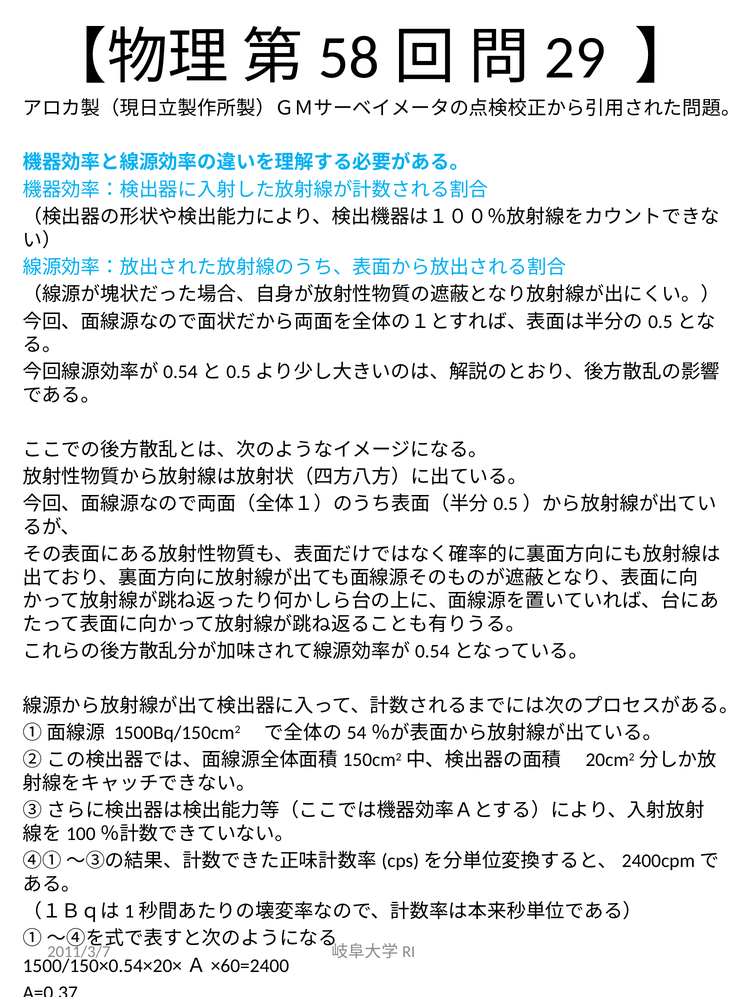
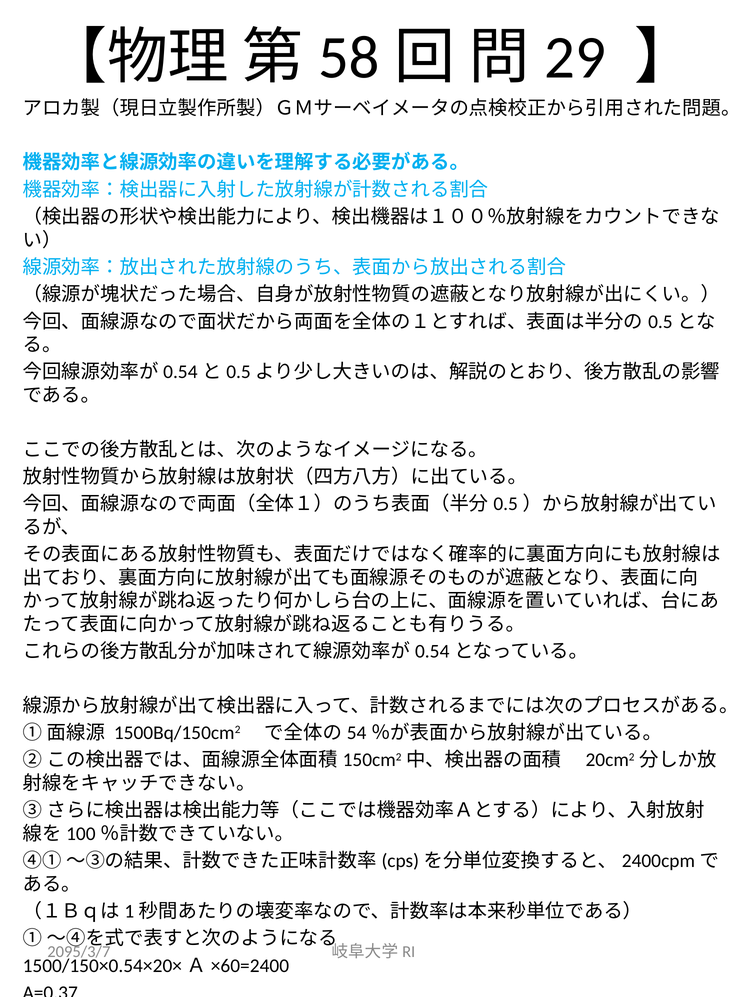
2011/3/7: 2011/3/7 -> 2095/3/7
